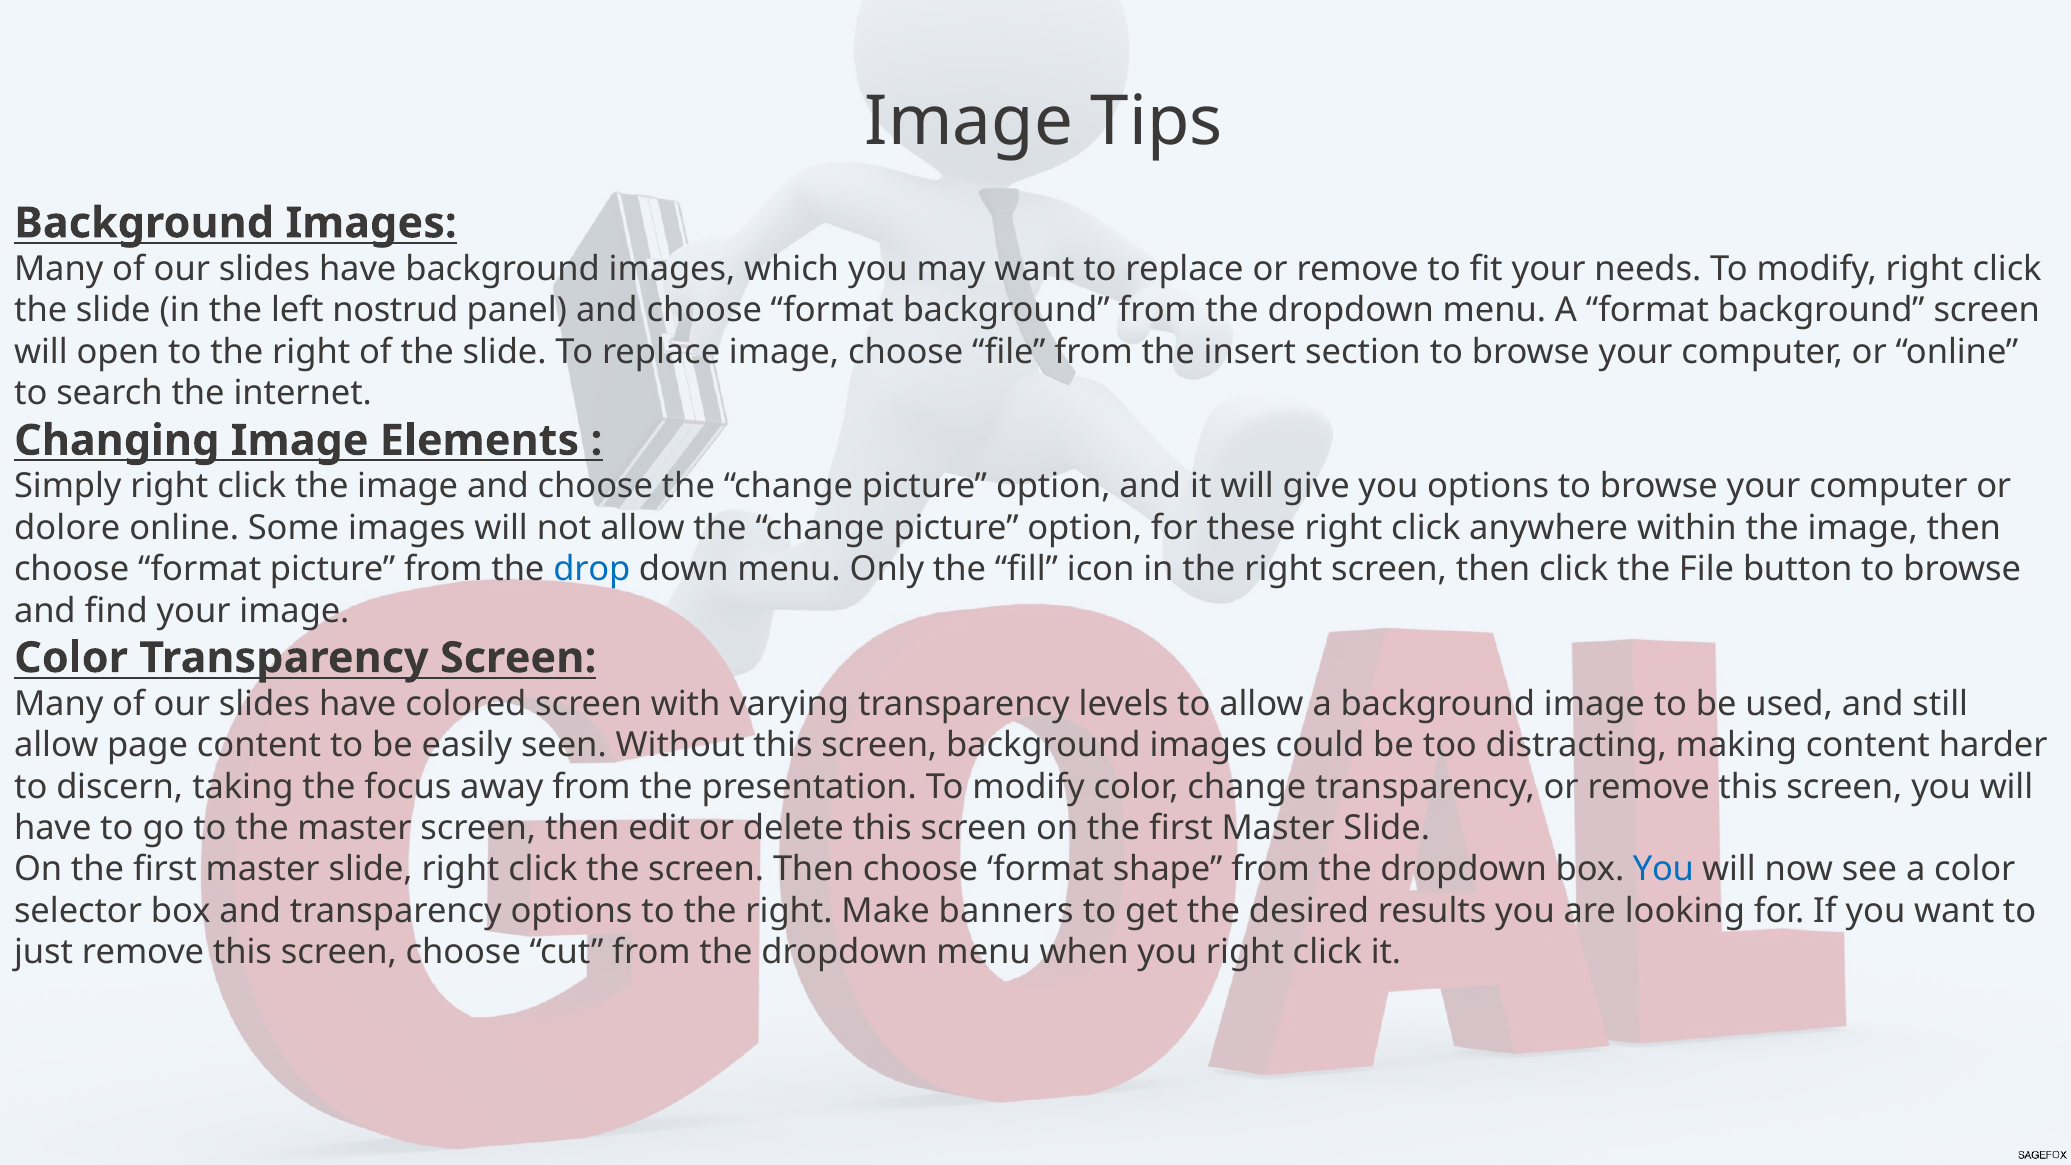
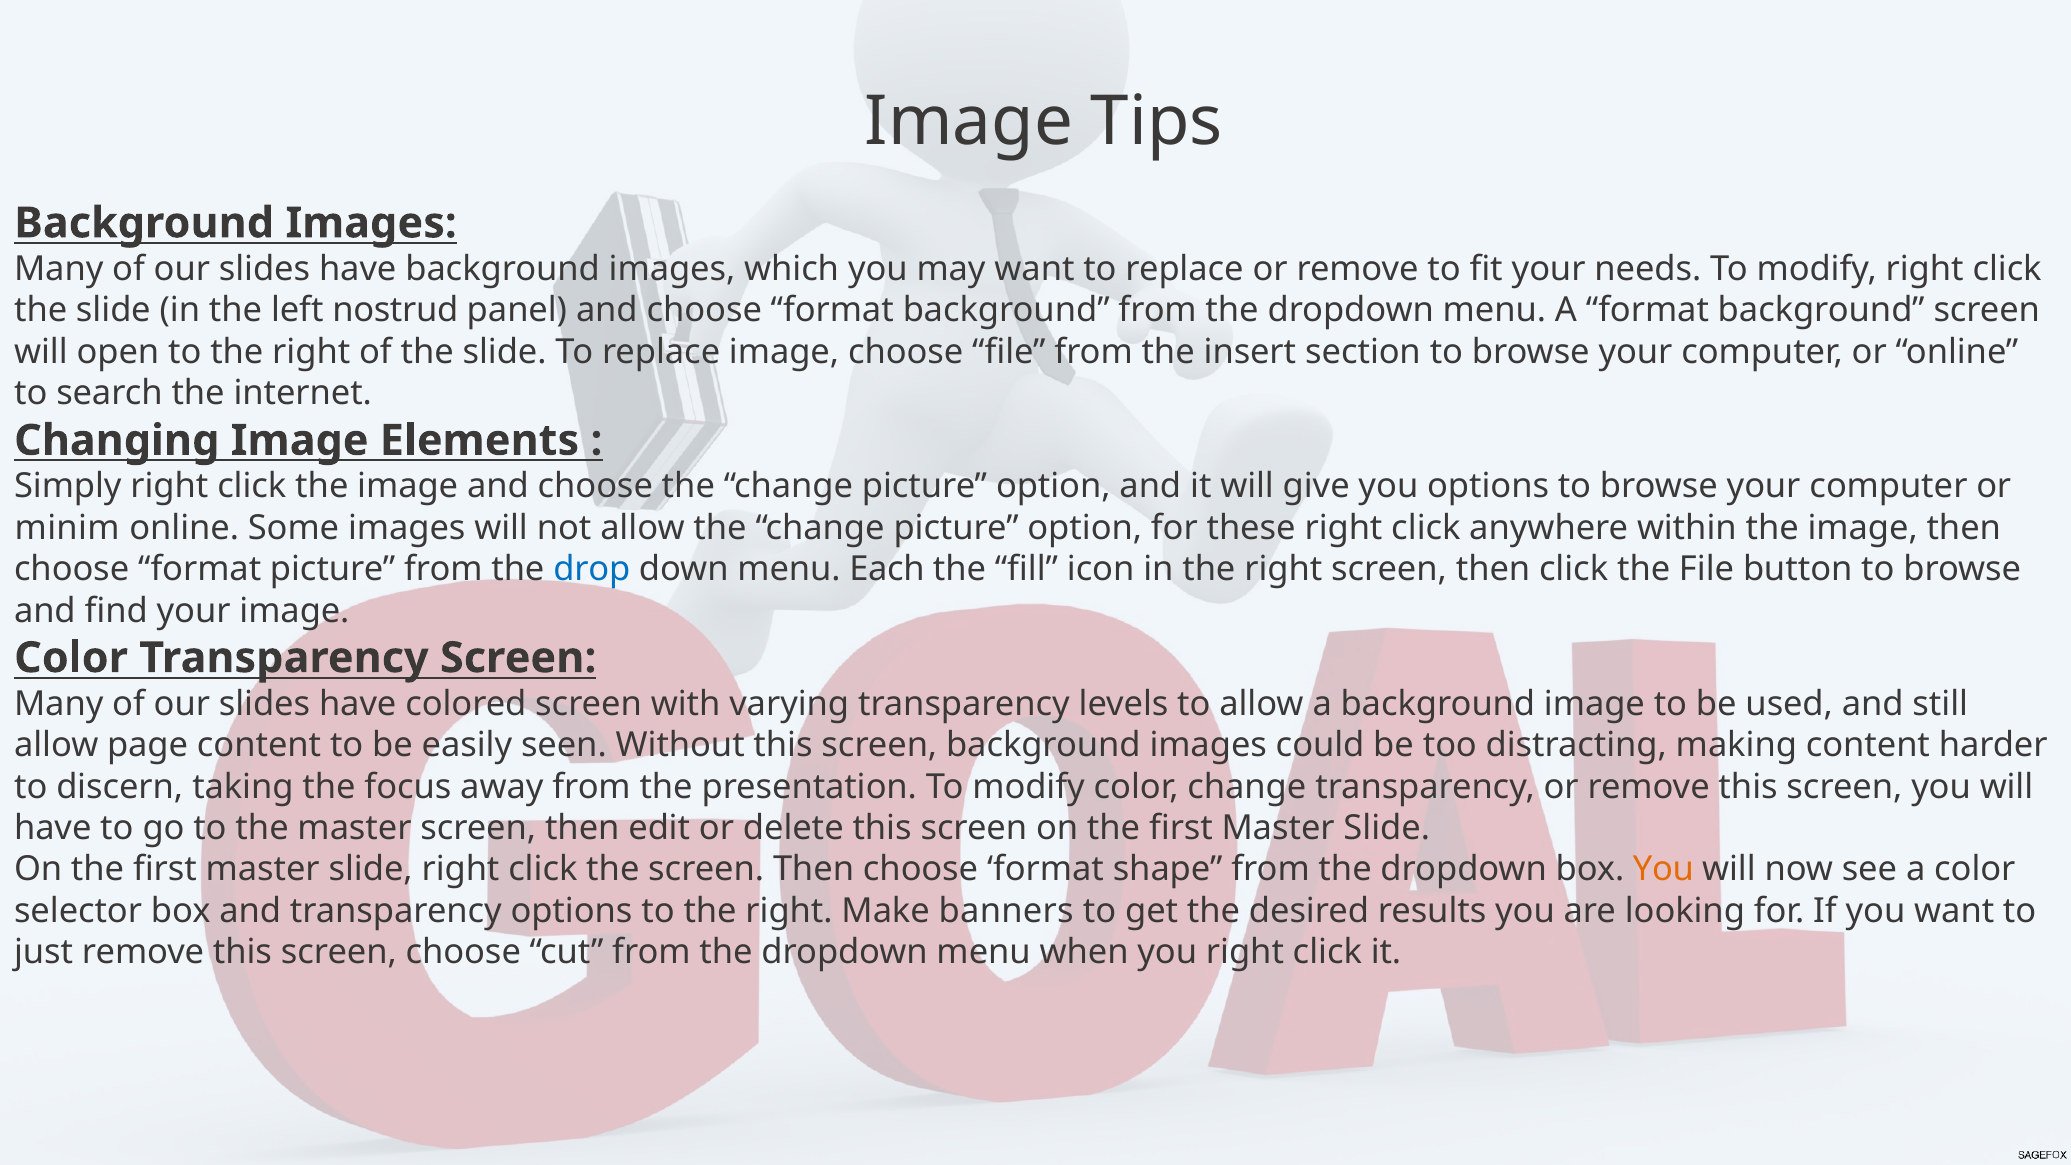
dolore: dolore -> minim
Only: Only -> Each
You at (1663, 869) colour: blue -> orange
